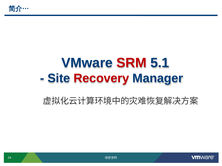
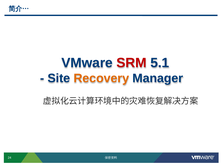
Recovery colour: red -> orange
